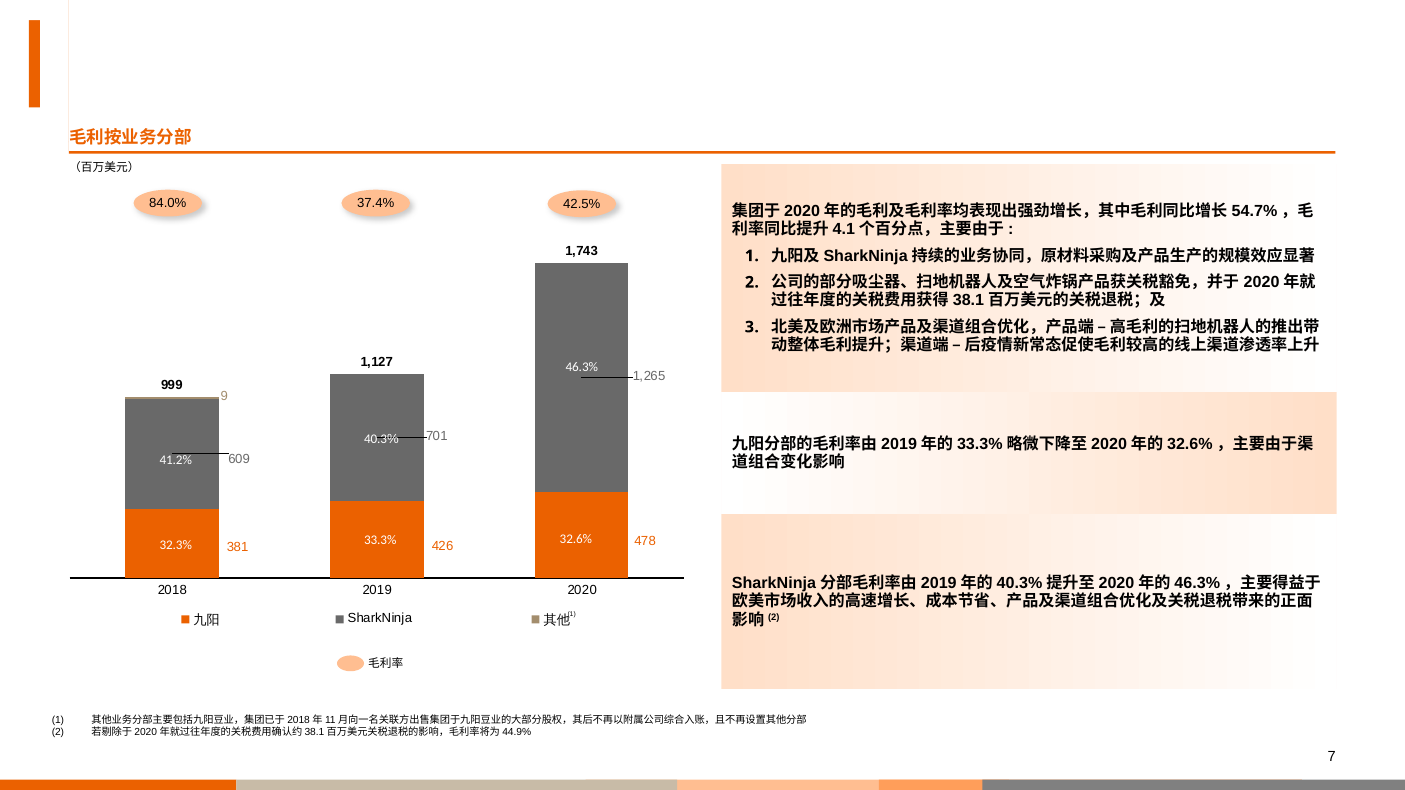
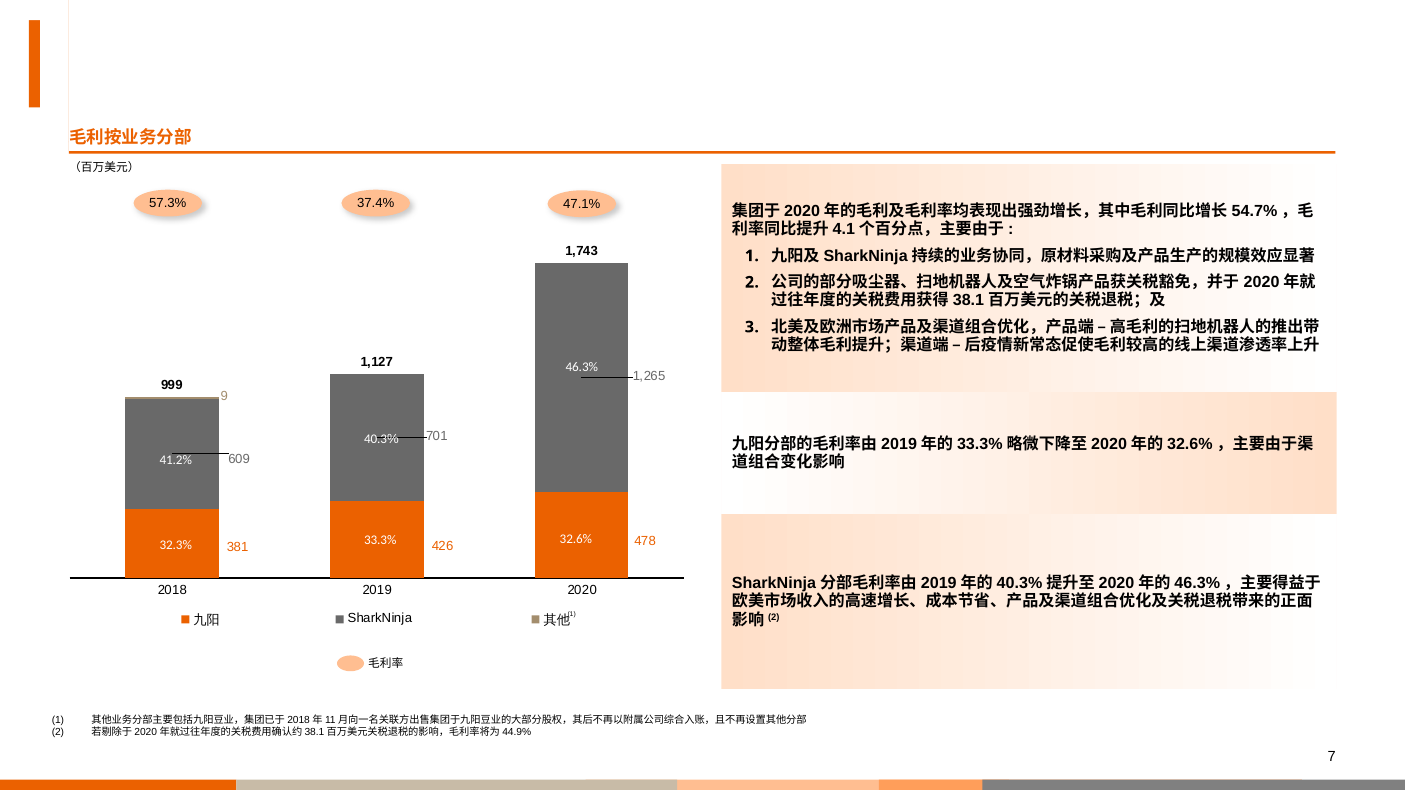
84.0%: 84.0% -> 57.3%
42.5%: 42.5% -> 47.1%
